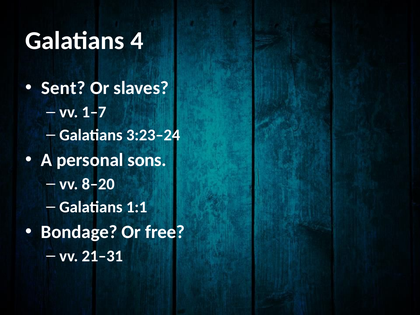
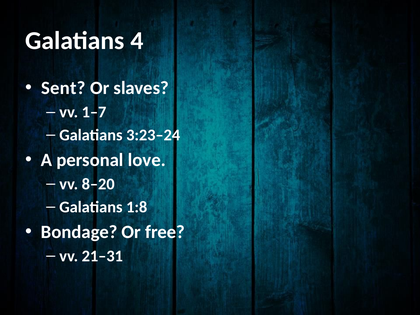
sons: sons -> love
1:1: 1:1 -> 1:8
